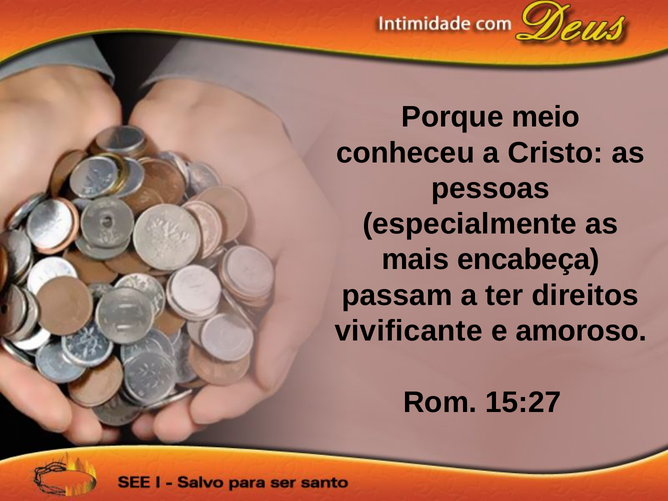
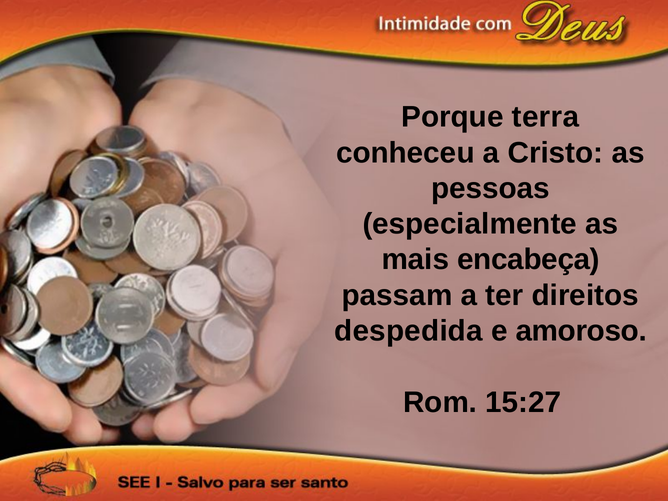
meio: meio -> terra
vivificante: vivificante -> despedida
